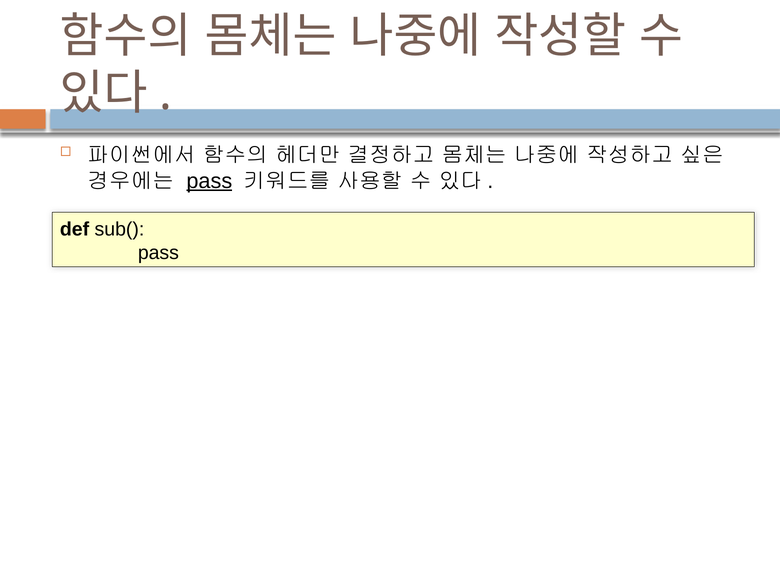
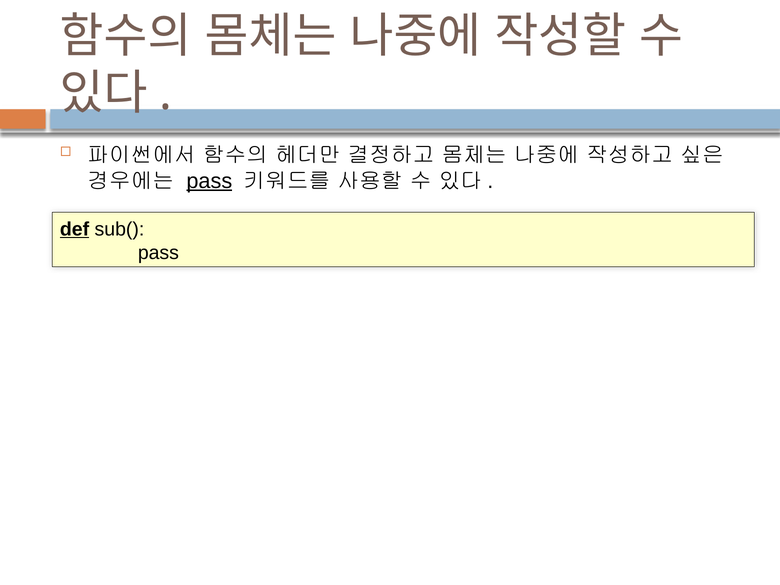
def underline: none -> present
